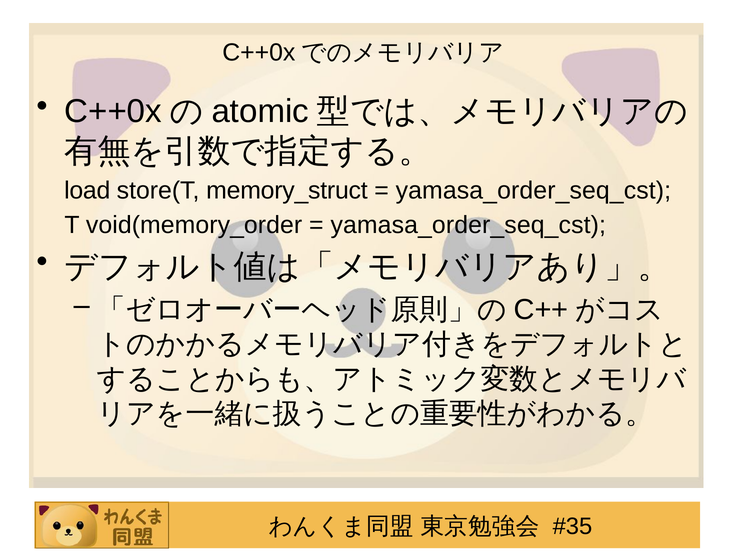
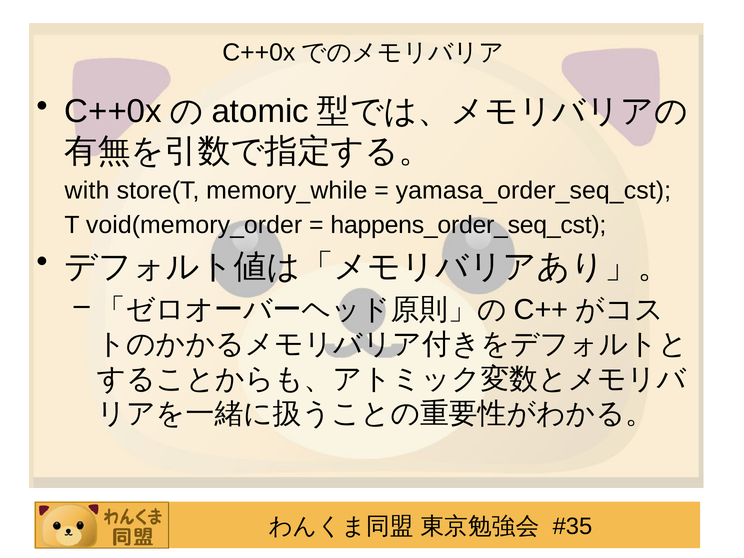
load: load -> with
memory_struct: memory_struct -> memory_while
yamasa_order_seq_cst at (468, 225): yamasa_order_seq_cst -> happens_order_seq_cst
